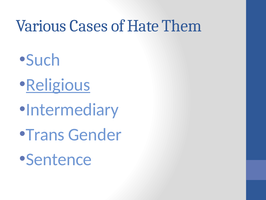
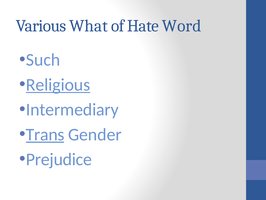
Cases: Cases -> What
Them: Them -> Word
Trans underline: none -> present
Sentence: Sentence -> Prejudice
